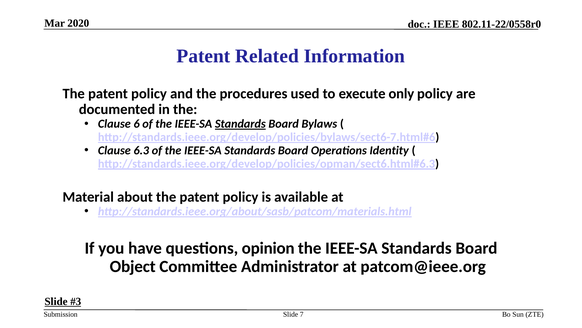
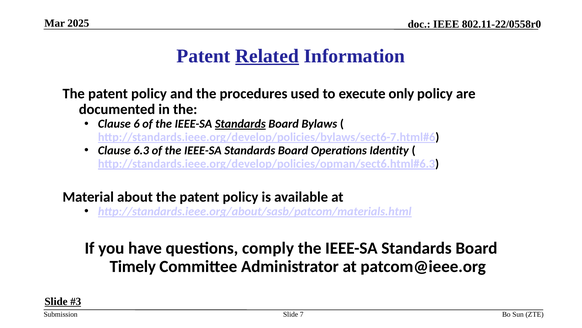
2020: 2020 -> 2025
Related underline: none -> present
opinion: opinion -> comply
Object: Object -> Timely
